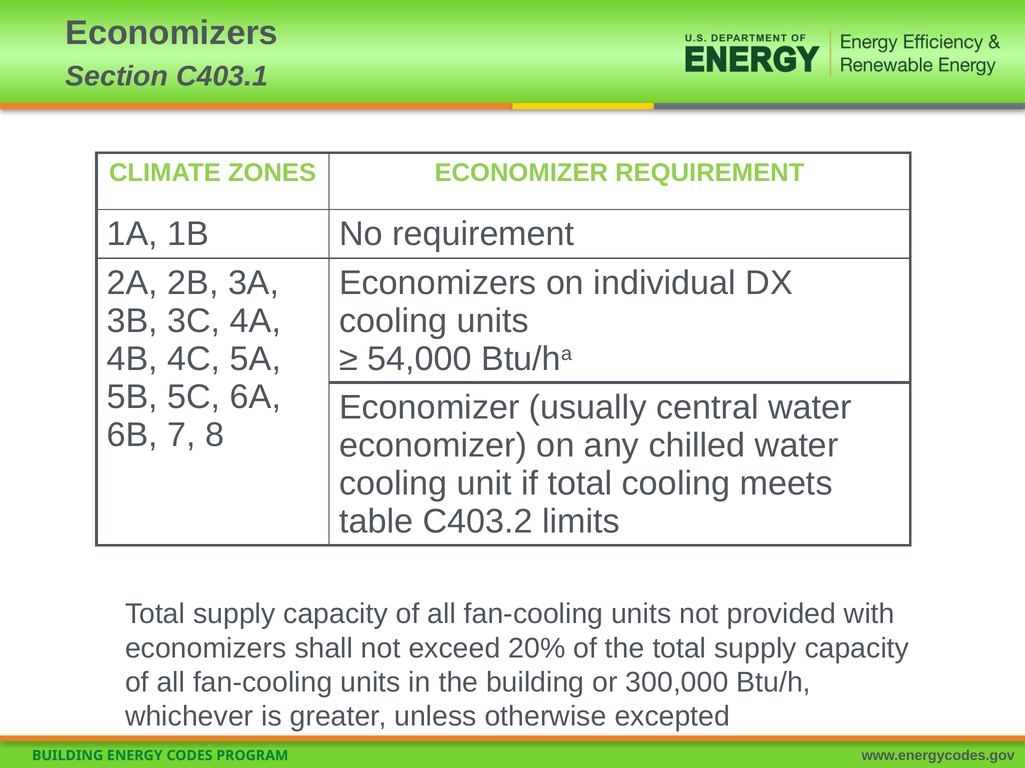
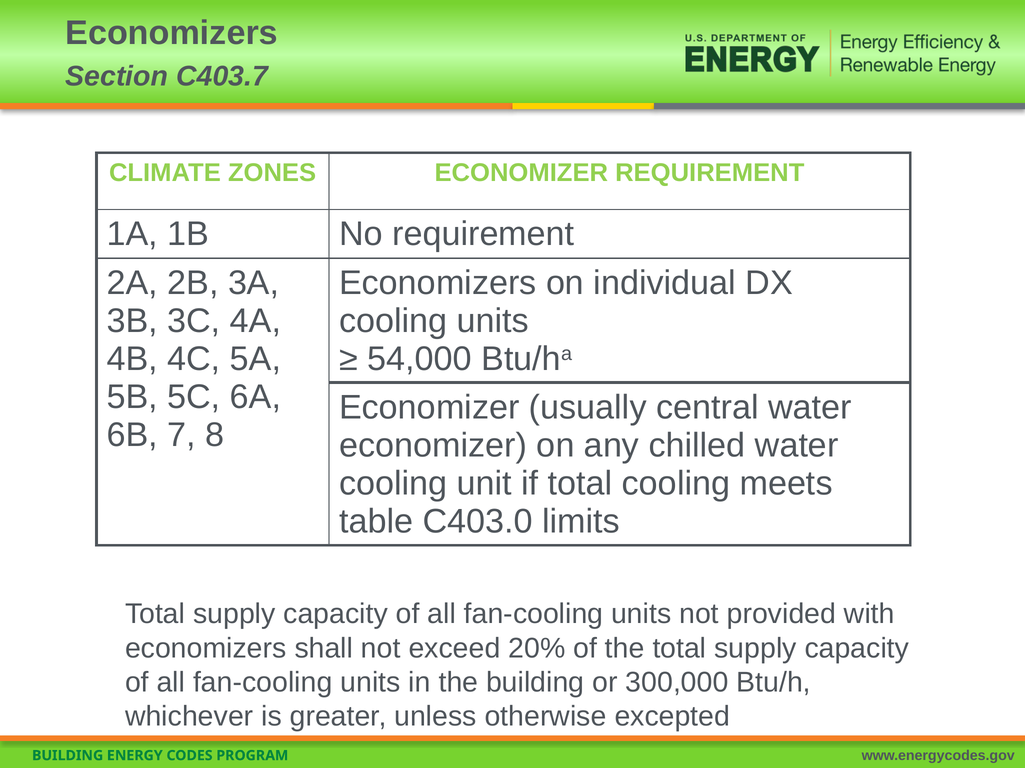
C403.1: C403.1 -> C403.7
C403.2: C403.2 -> C403.0
